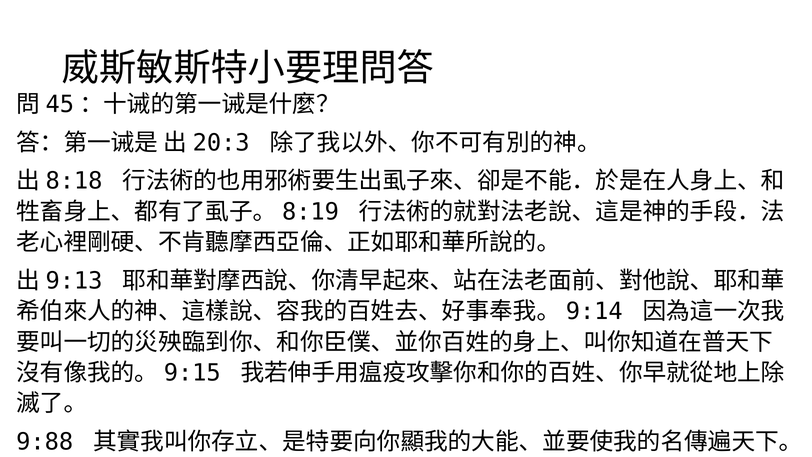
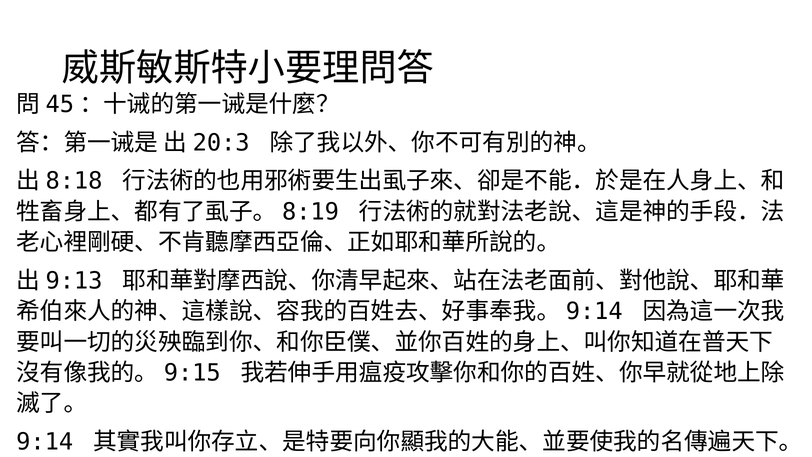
9:88: 9:88 -> 9:14
